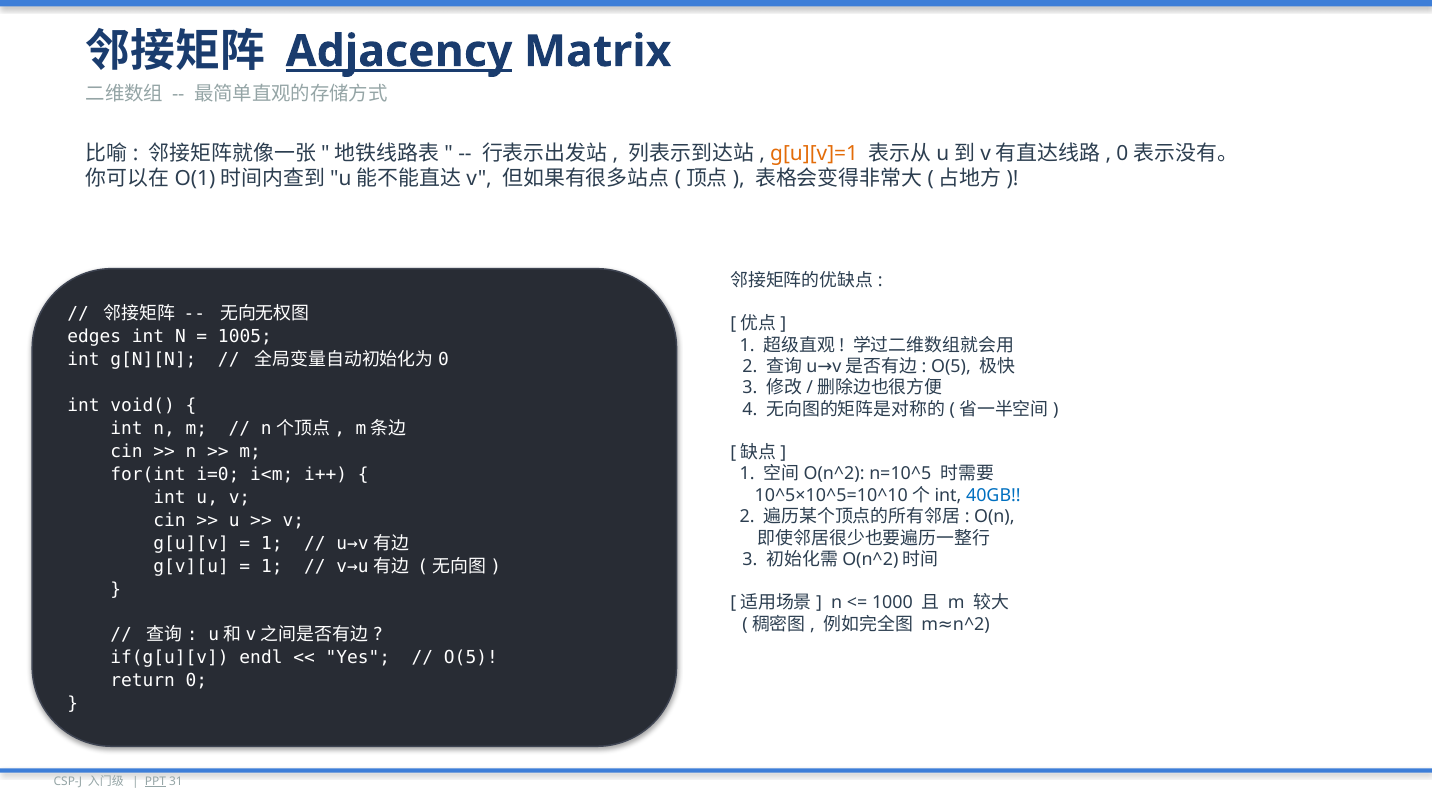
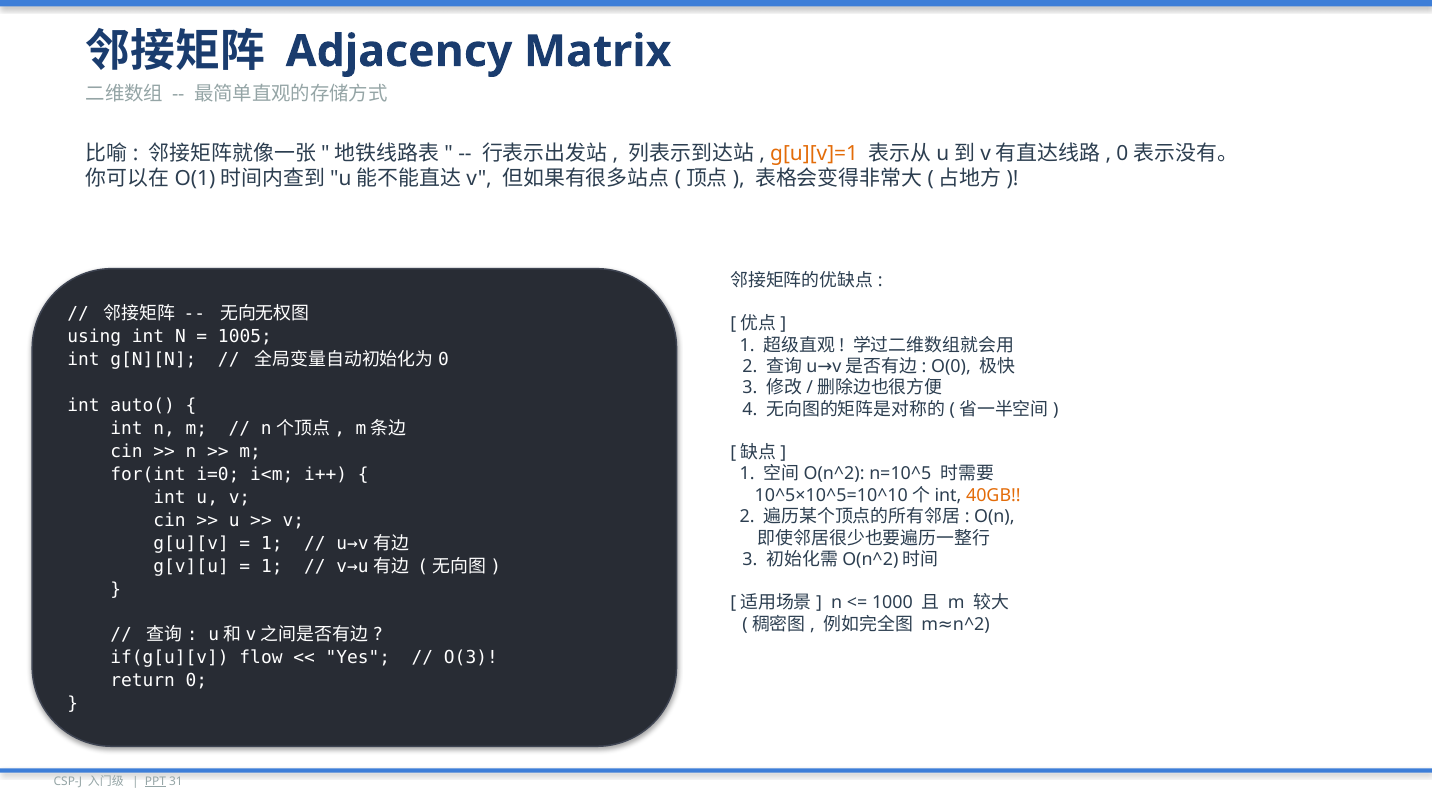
Adjacency underline: present -> none
edges: edges -> using
O(5 at (951, 366): O(5 -> O(0
void(: void( -> auto(
40GB colour: blue -> orange
endl: endl -> flow
O(5 at (471, 658): O(5 -> O(3
